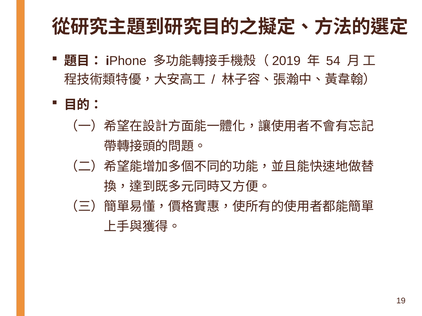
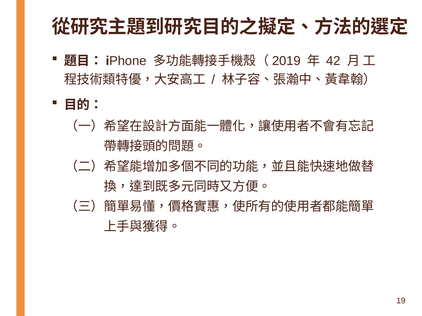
54: 54 -> 42
